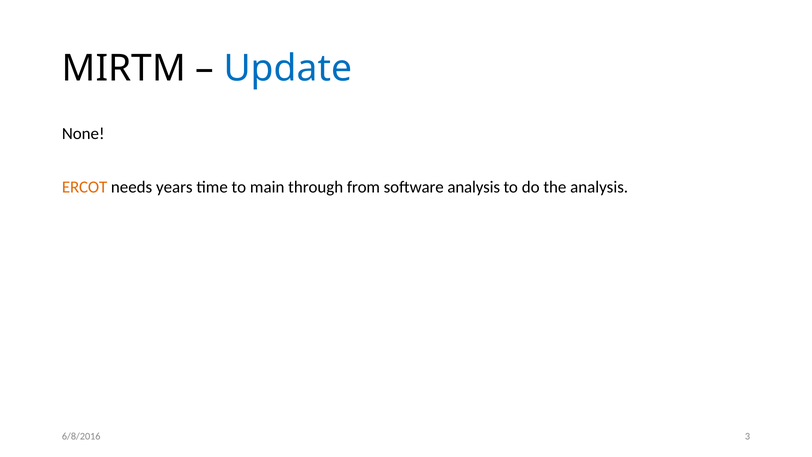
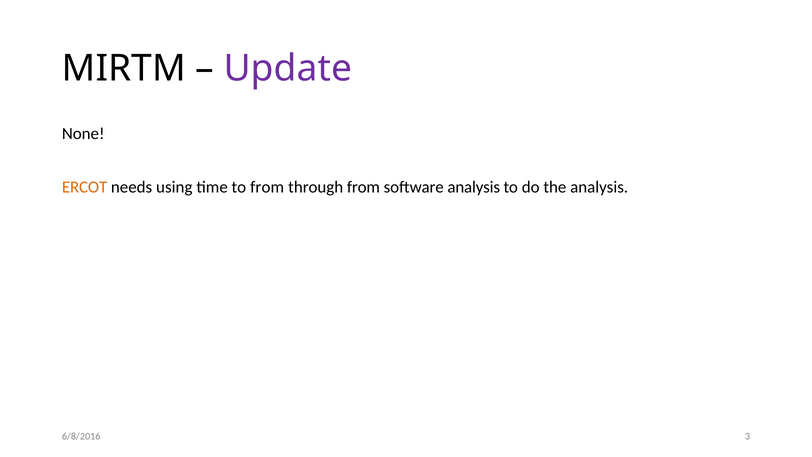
Update colour: blue -> purple
years: years -> using
to main: main -> from
